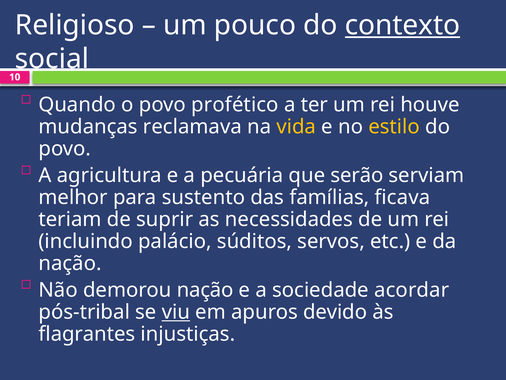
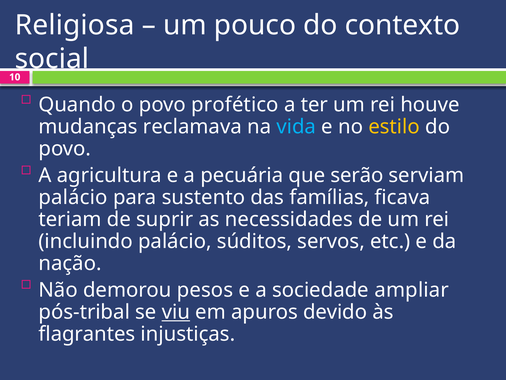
Religioso: Religioso -> Religiosa
contexto underline: present -> none
vida colour: yellow -> light blue
melhor at (73, 197): melhor -> palácio
demorou nação: nação -> pesos
acordar: acordar -> ampliar
